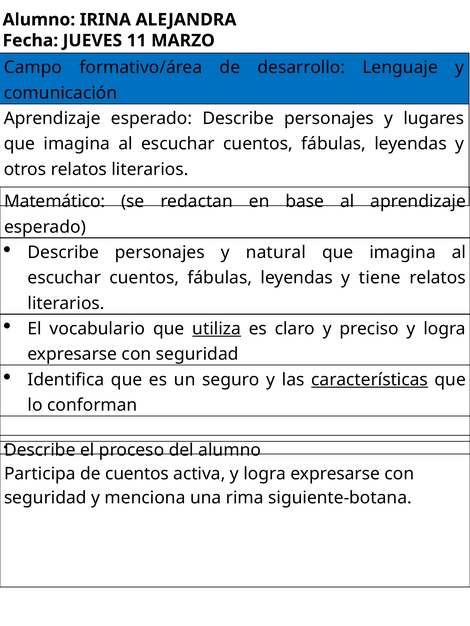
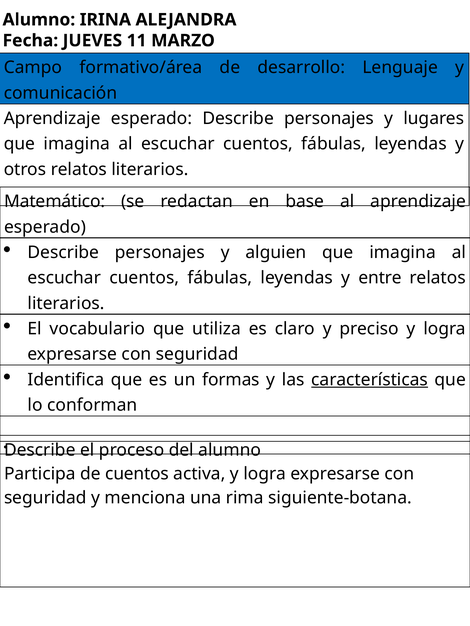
natural: natural -> alguien
tiene: tiene -> entre
utiliza underline: present -> none
seguro: seguro -> formas
